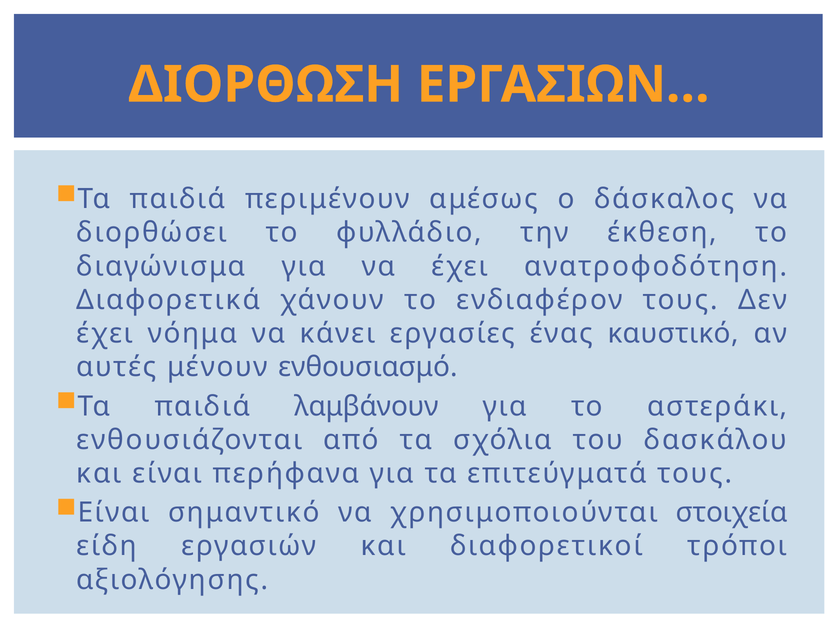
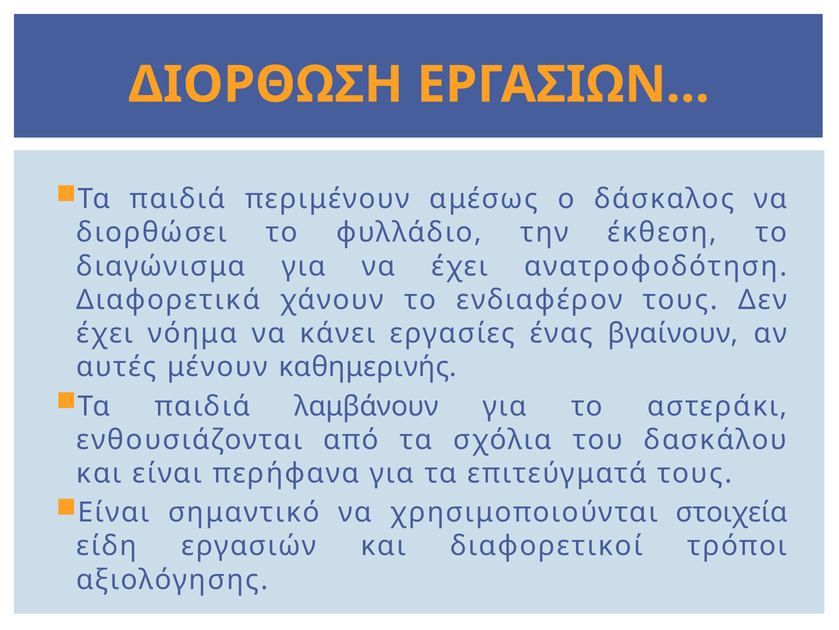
καυστικό: καυστικό -> βγαίνουν
ενθουσιασμό: ενθουσιασμό -> καθημερινής
